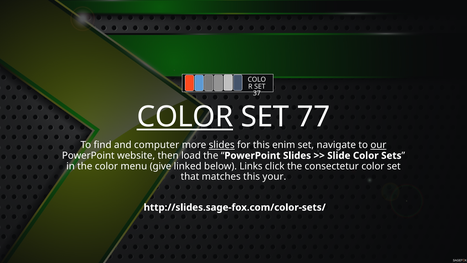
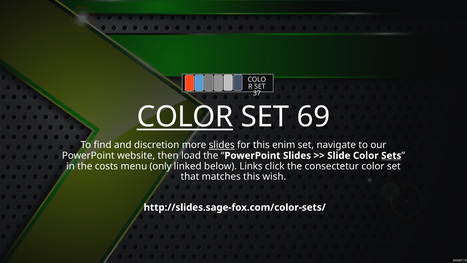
77: 77 -> 69
computer: computer -> discretion
our underline: present -> none
Sets underline: none -> present
the color: color -> costs
give: give -> only
your: your -> wish
